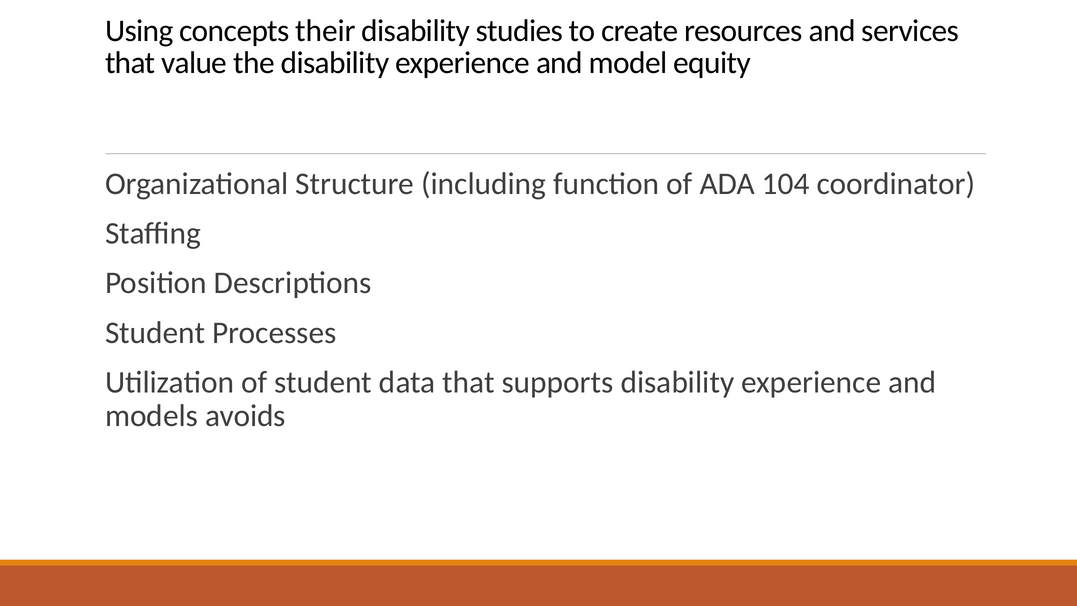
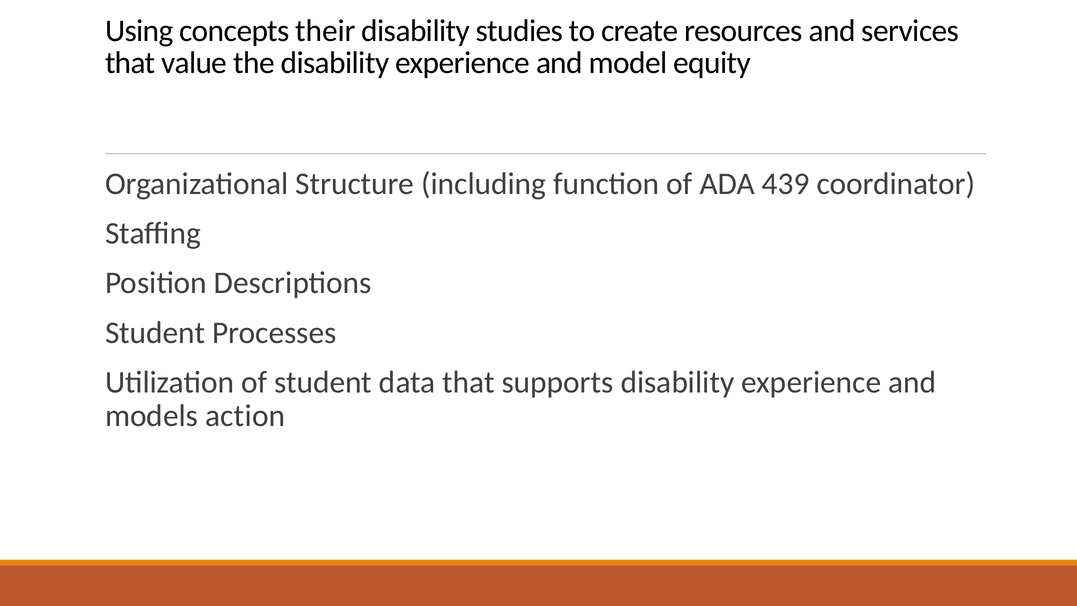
104: 104 -> 439
avoids: avoids -> action
